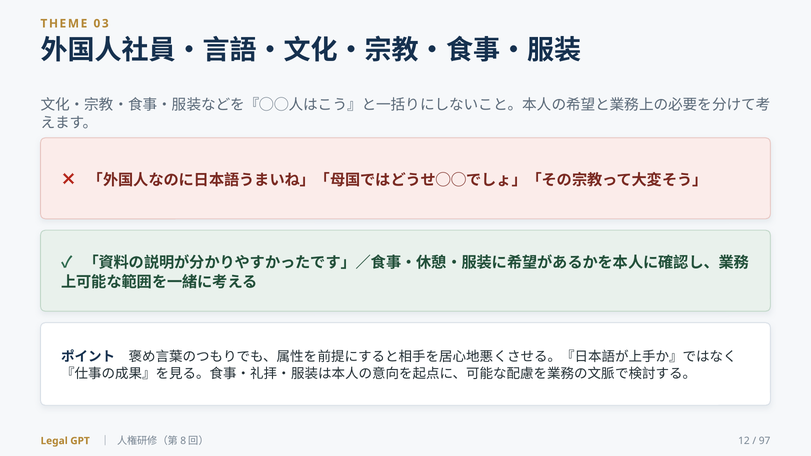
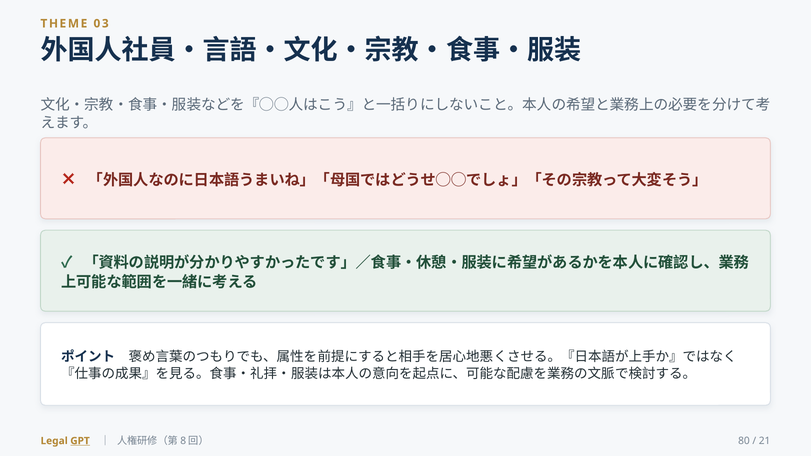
GPT underline: none -> present
12: 12 -> 80
97: 97 -> 21
